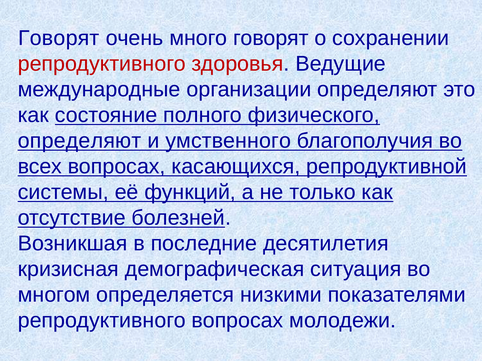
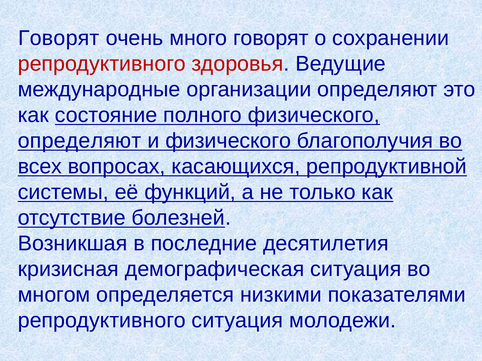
и умственного: умственного -> физического
репродуктивного вопросах: вопросах -> ситуация
